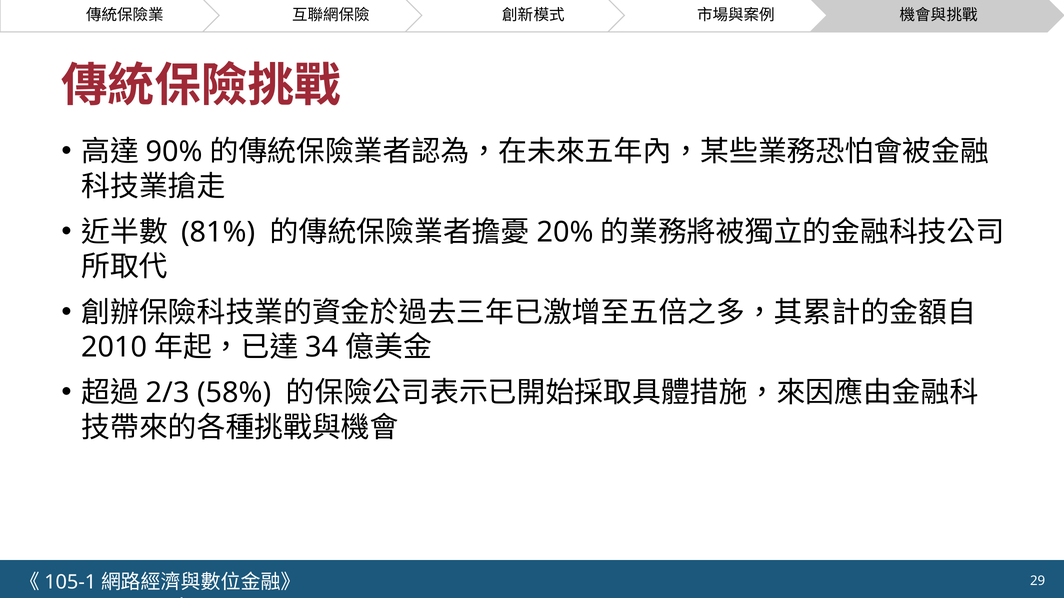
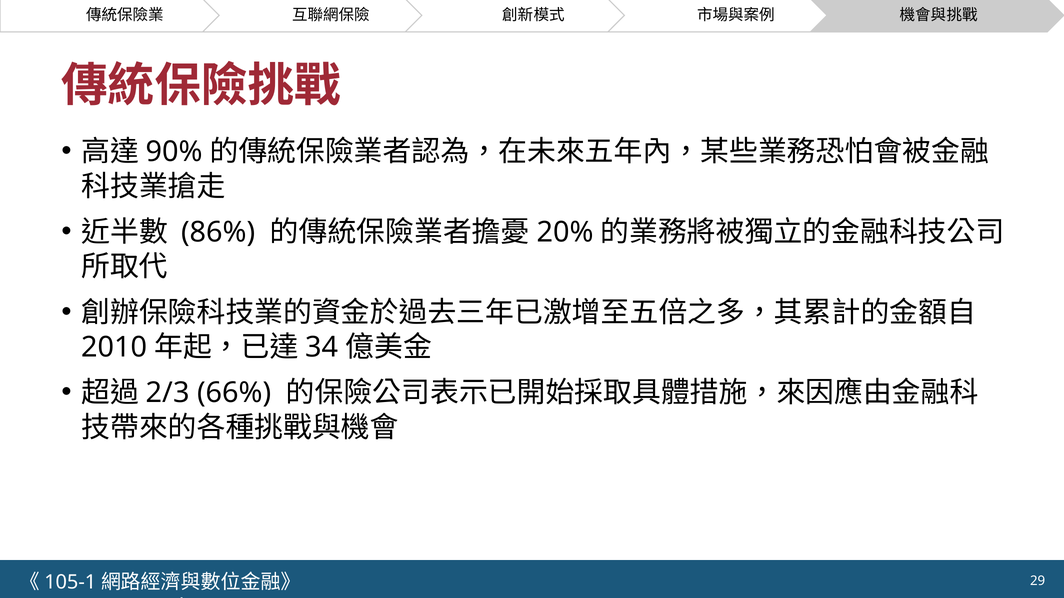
81%: 81% -> 86%
58%: 58% -> 66%
